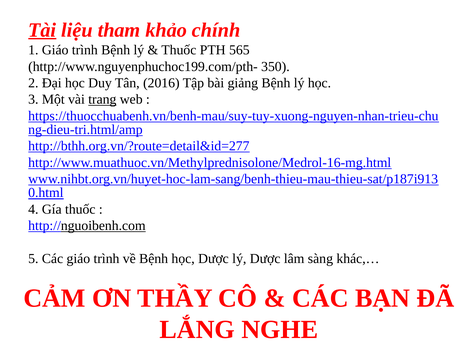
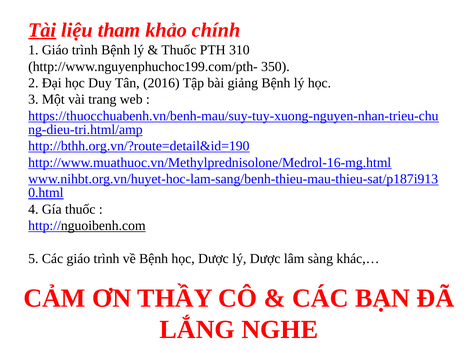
565: 565 -> 310
trang underline: present -> none
http://bthh.org.vn/?route=detail&id=277: http://bthh.org.vn/?route=detail&id=277 -> http://bthh.org.vn/?route=detail&id=190
